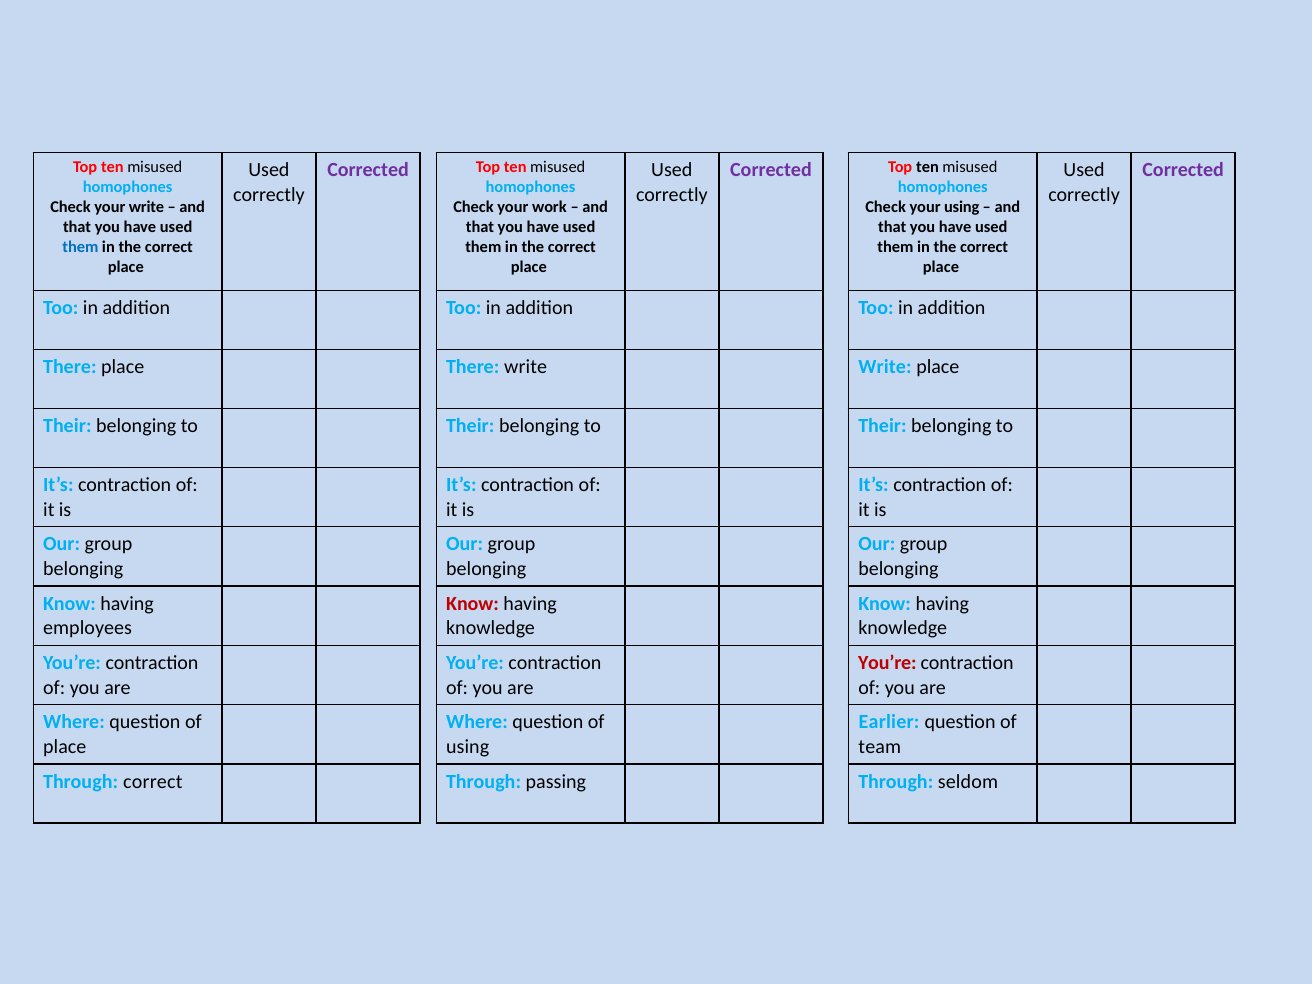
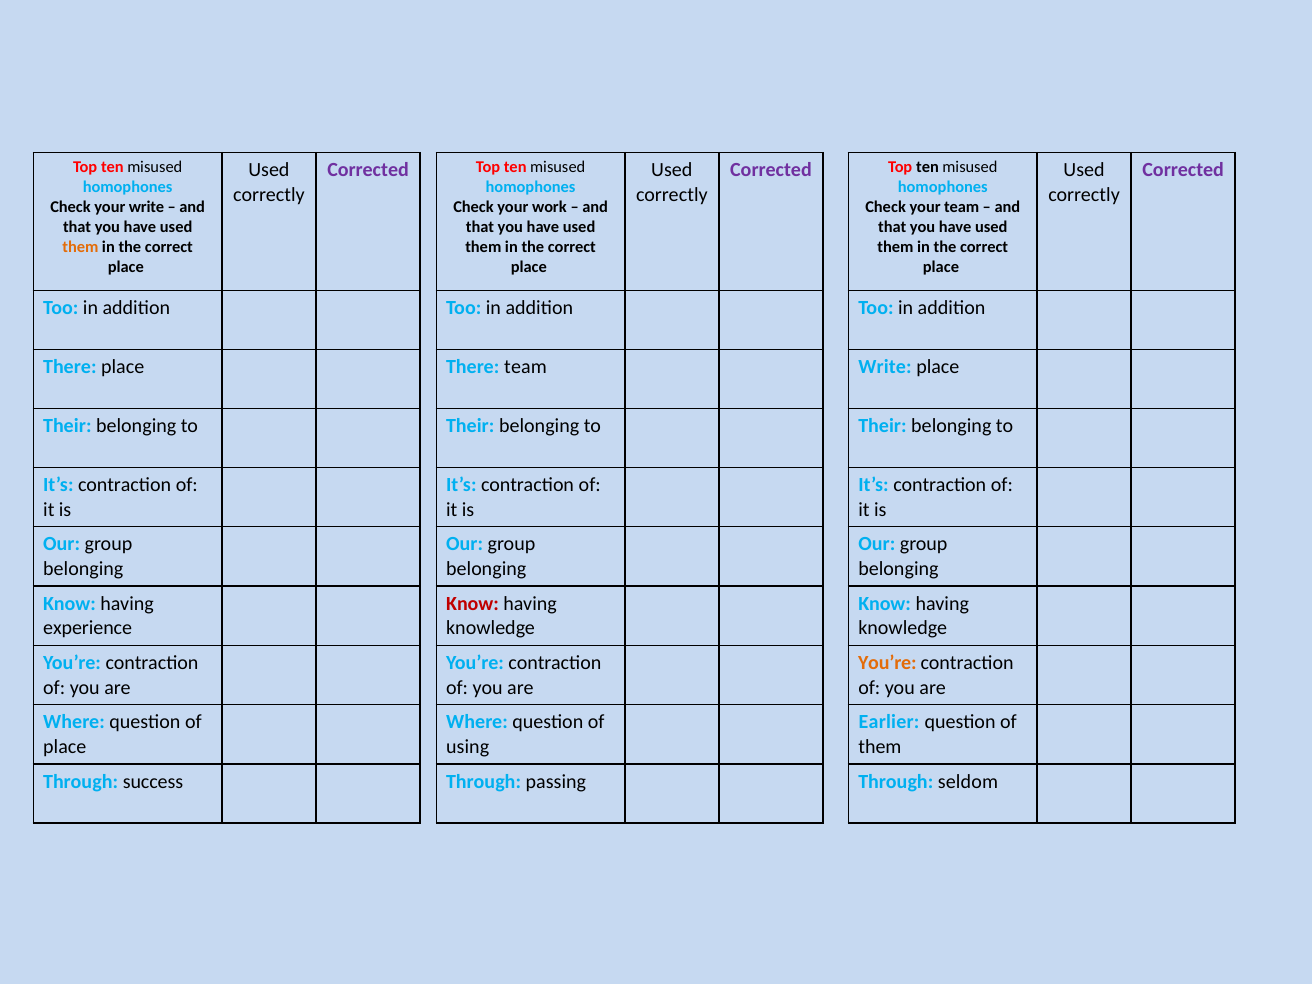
your using: using -> team
them at (80, 247) colour: blue -> orange
There write: write -> team
employees: employees -> experience
You’re at (887, 663) colour: red -> orange
team at (880, 747): team -> them
Through correct: correct -> success
